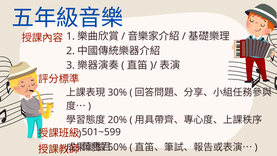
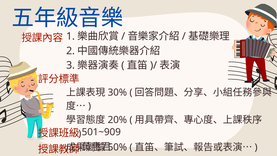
501~599: 501~599 -> 501~909
